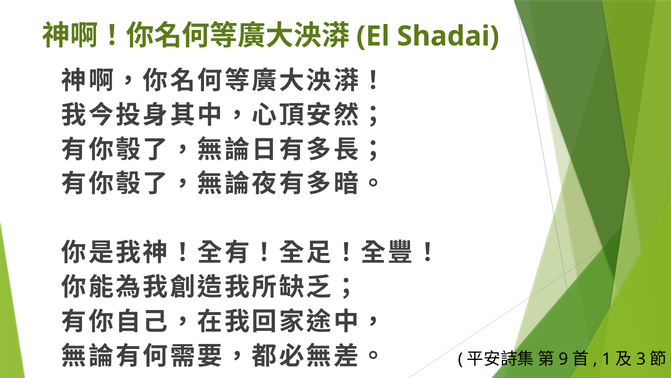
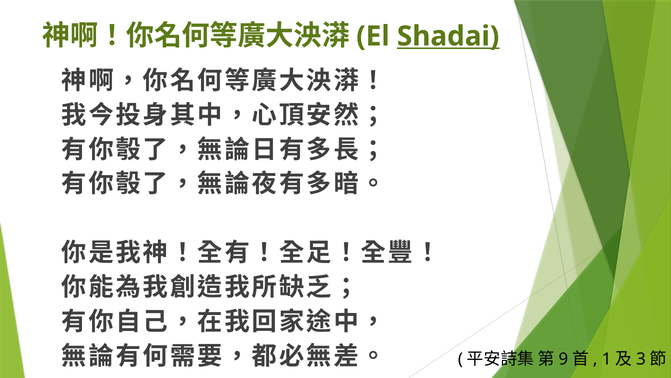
Shadai underline: none -> present
